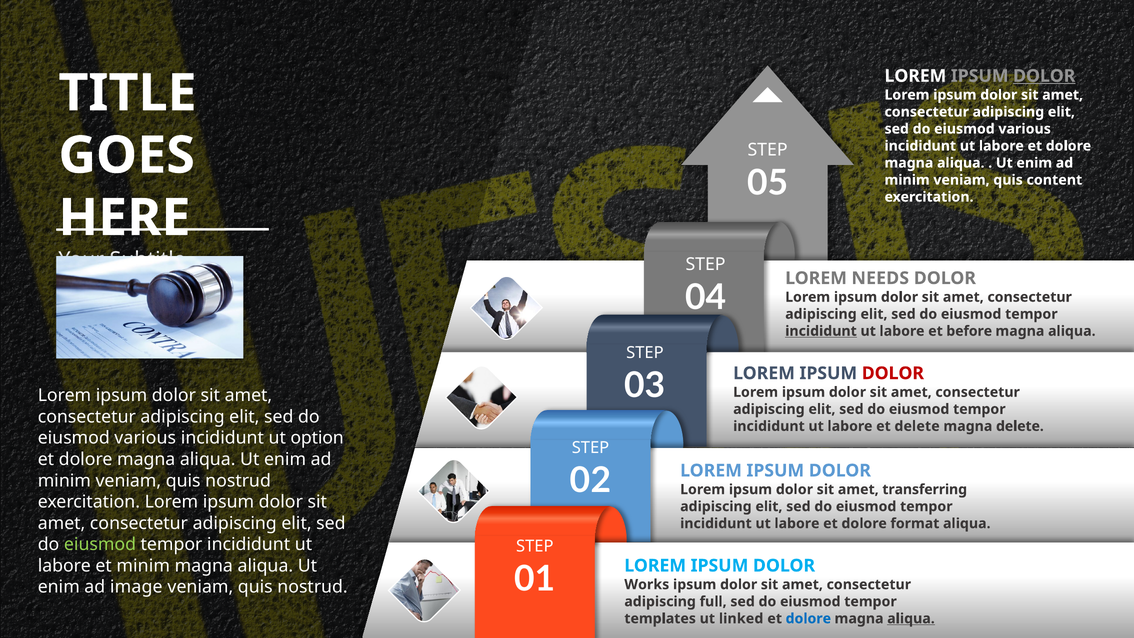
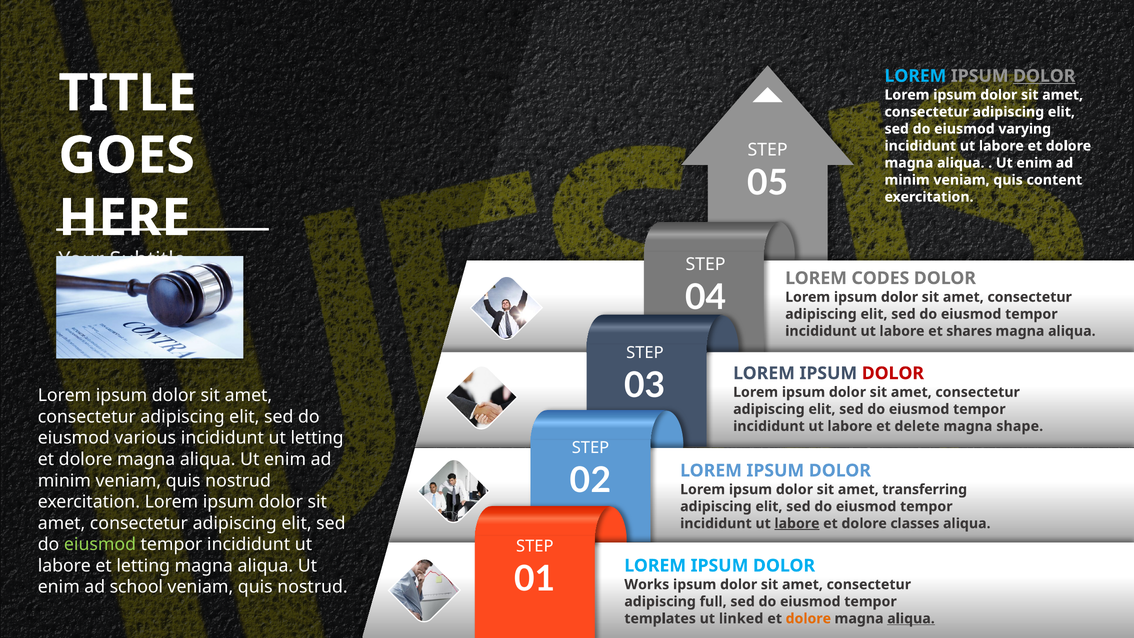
LOREM at (915, 76) colour: white -> light blue
various at (1025, 129): various -> varying
NEEDS: NEEDS -> CODES
incididunt at (821, 331) underline: present -> none
before: before -> shares
magna delete: delete -> shape
ut option: option -> letting
labore at (797, 523) underline: none -> present
format: format -> classes
et minim: minim -> letting
image: image -> school
dolore at (808, 618) colour: blue -> orange
